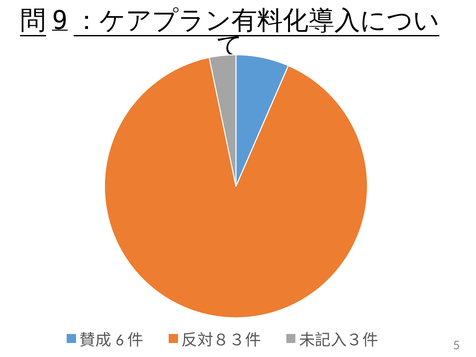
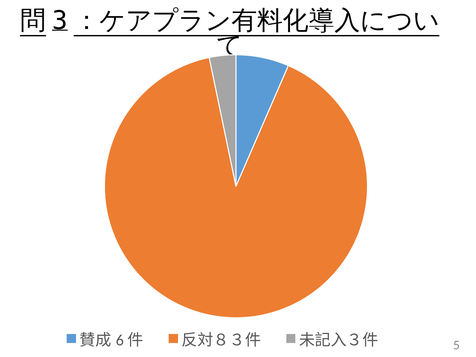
9: 9 -> 3
